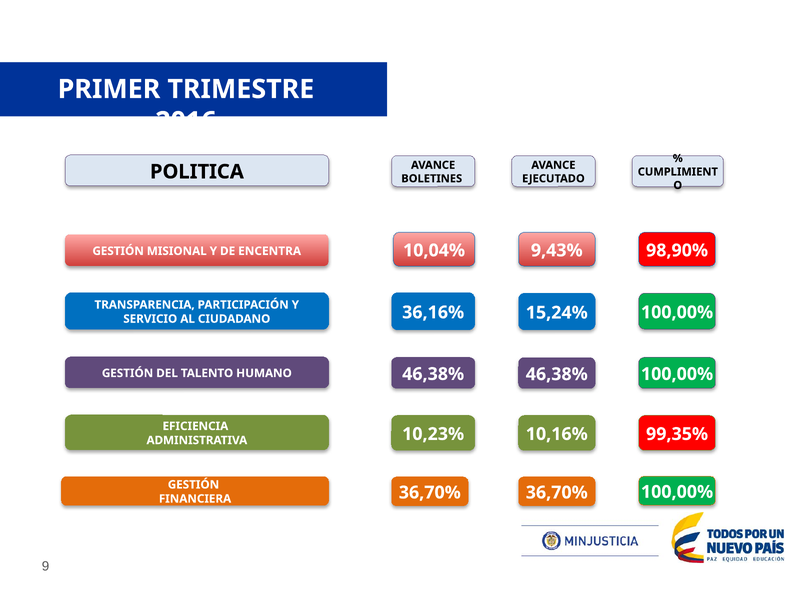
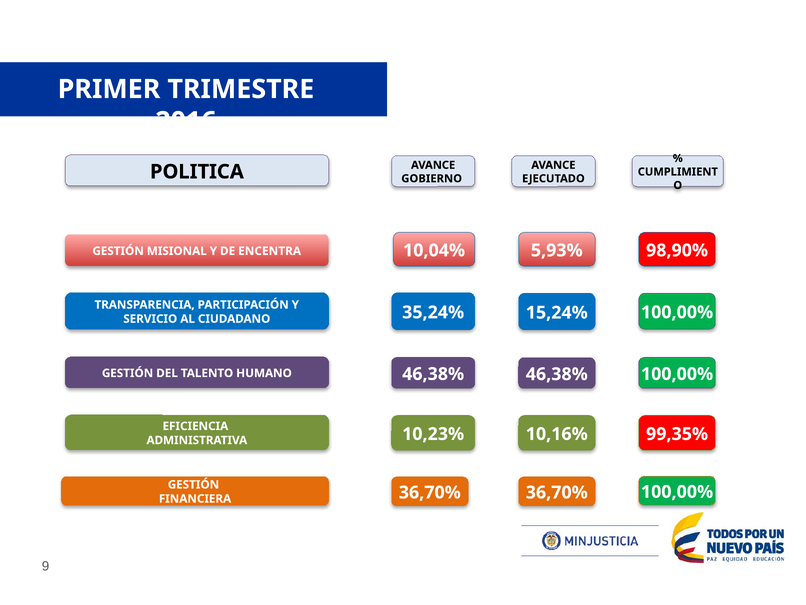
BOLETINES: BOLETINES -> GOBIERNO
9,43%: 9,43% -> 5,93%
36,16%: 36,16% -> 35,24%
